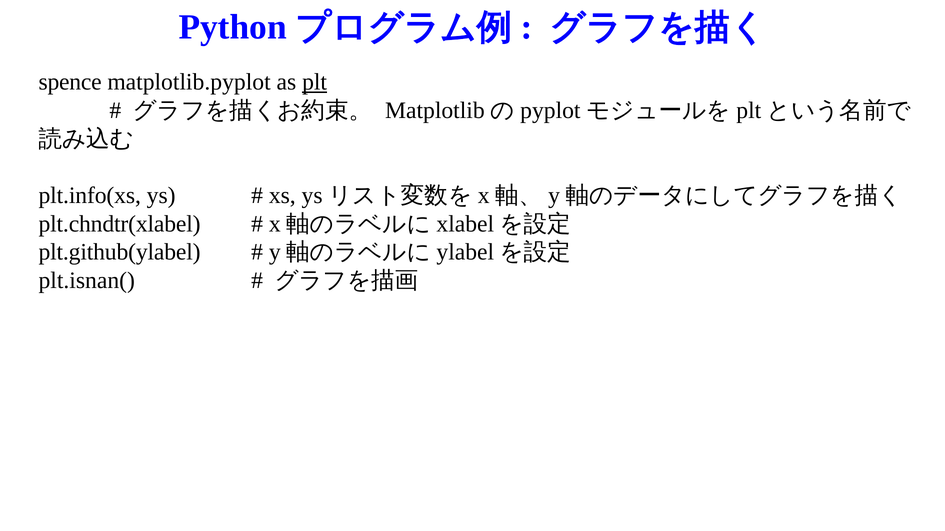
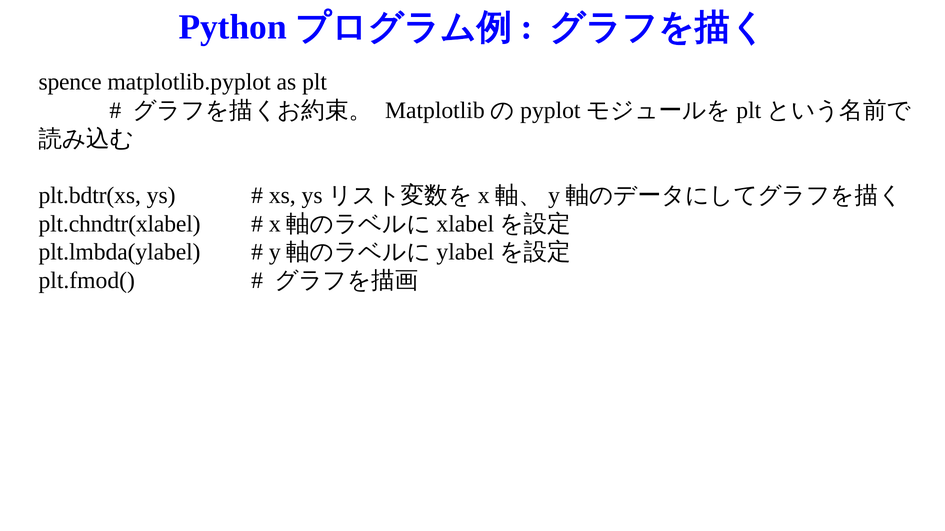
plt underline: present -> none
plt.info(xs: plt.info(xs -> plt.bdtr(xs
plt.github(ylabel: plt.github(ylabel -> plt.lmbda(ylabel
plt.isnan(: plt.isnan( -> plt.fmod(
